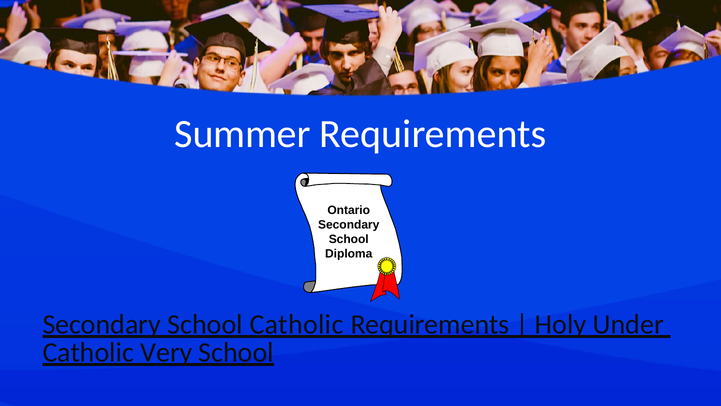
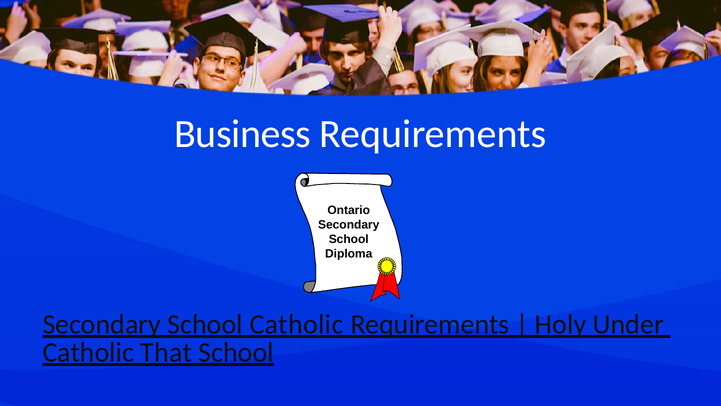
Summer: Summer -> Business
Very: Very -> That
